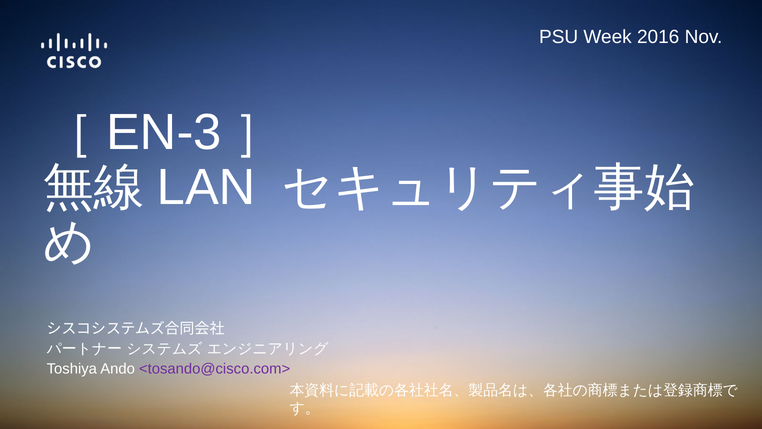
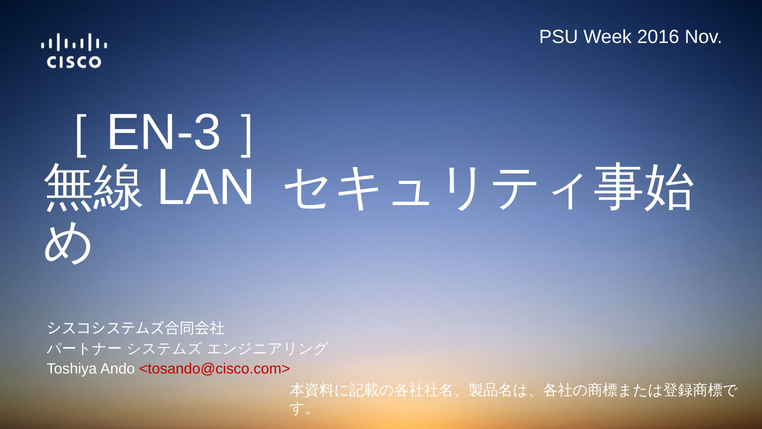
<tosando@cisco.com> colour: purple -> red
